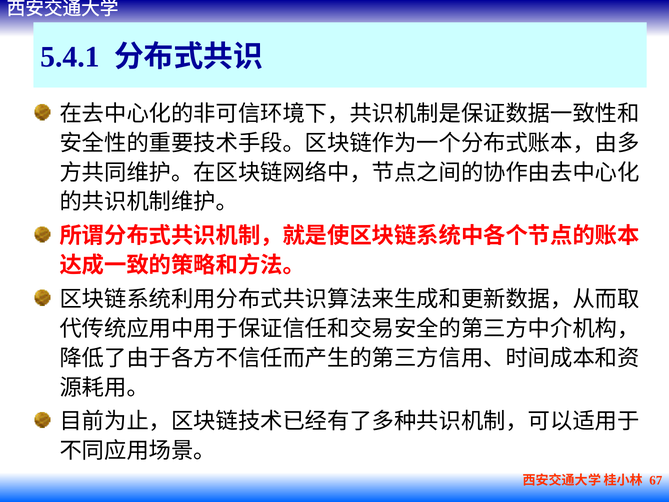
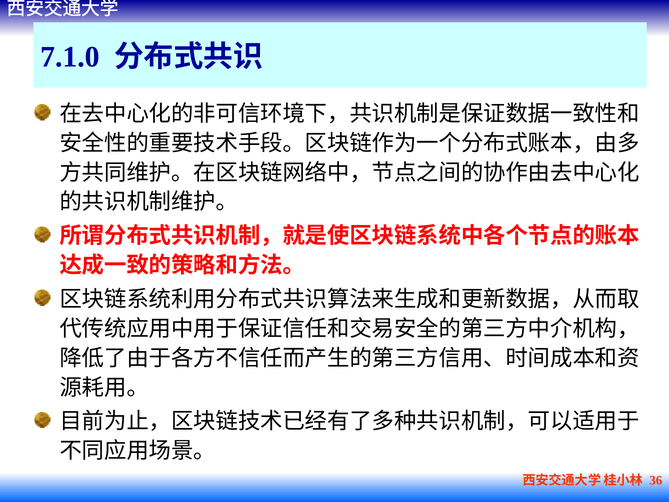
5.4.1: 5.4.1 -> 7.1.0
67: 67 -> 36
